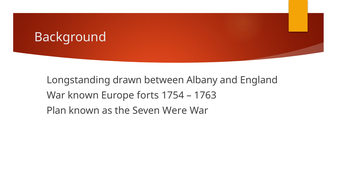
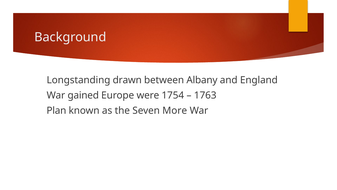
War known: known -> gained
forts: forts -> were
Were: Were -> More
